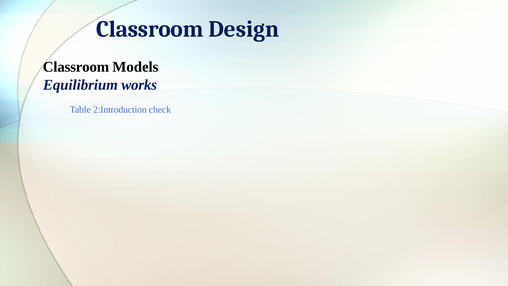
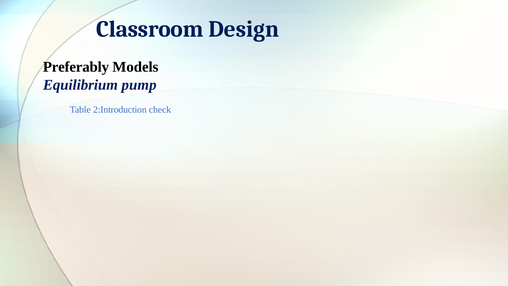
Classroom at (76, 67): Classroom -> Preferably
works: works -> pump
